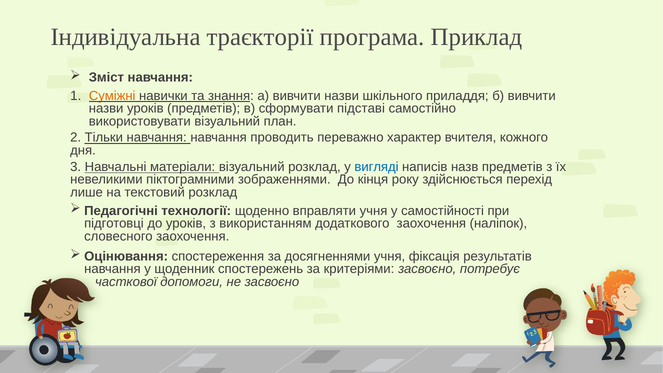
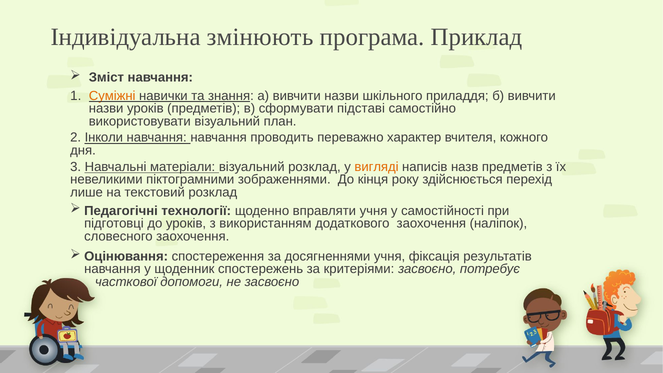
траєкторії: траєкторії -> змінюють
Тільки: Тільки -> Інколи
вигляді colour: blue -> orange
